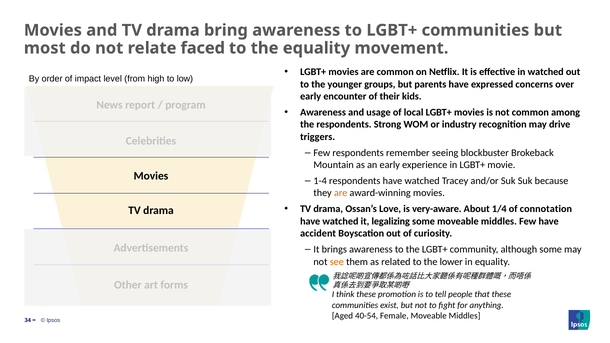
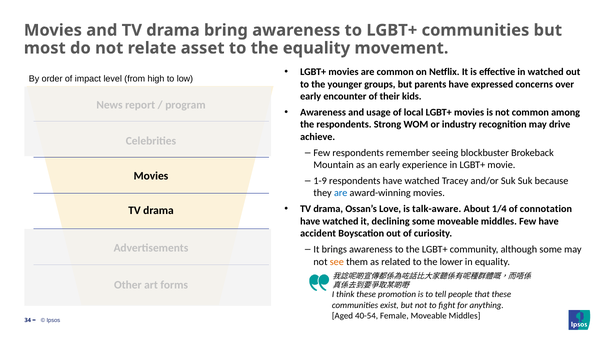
faced: faced -> asset
triggers: triggers -> achieve
1-4: 1-4 -> 1-9
are at (341, 193) colour: orange -> blue
very-aware: very-aware -> talk-aware
legalizing: legalizing -> declining
